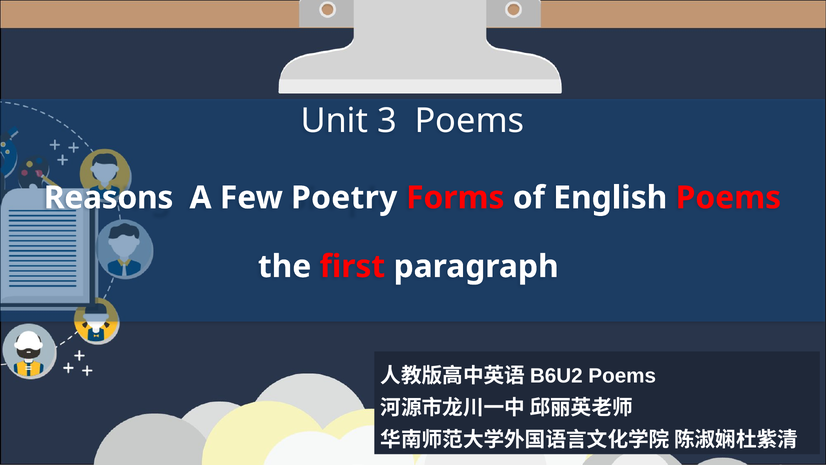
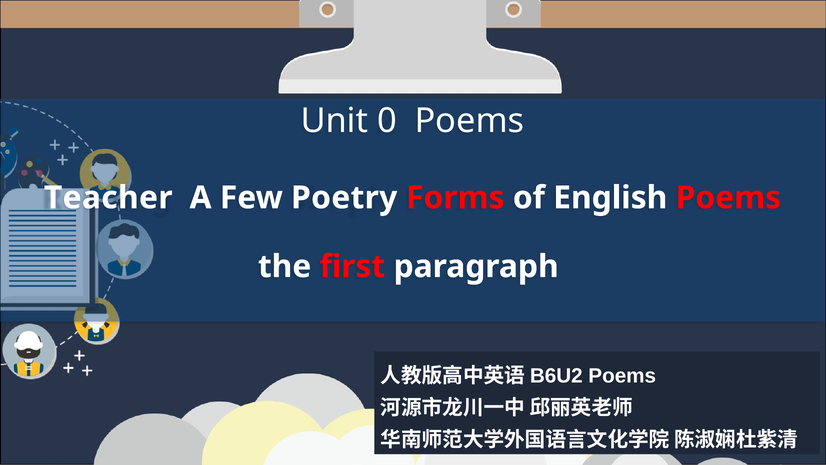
3: 3 -> 0
Reasons: Reasons -> Teacher
